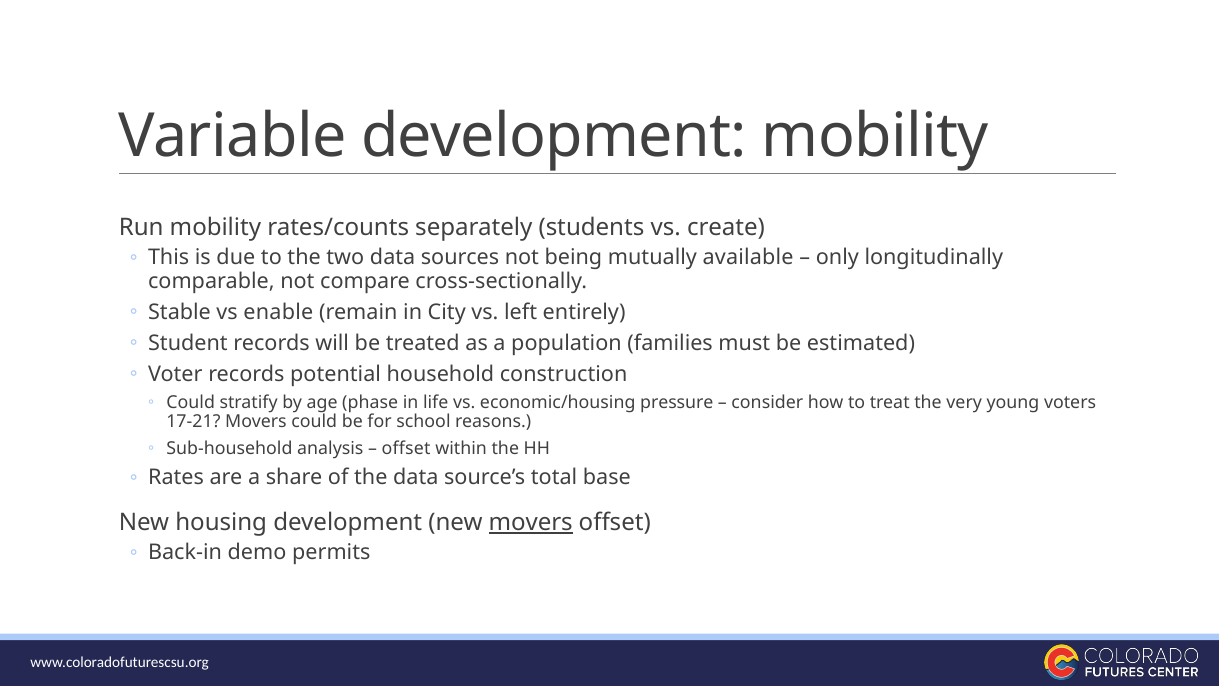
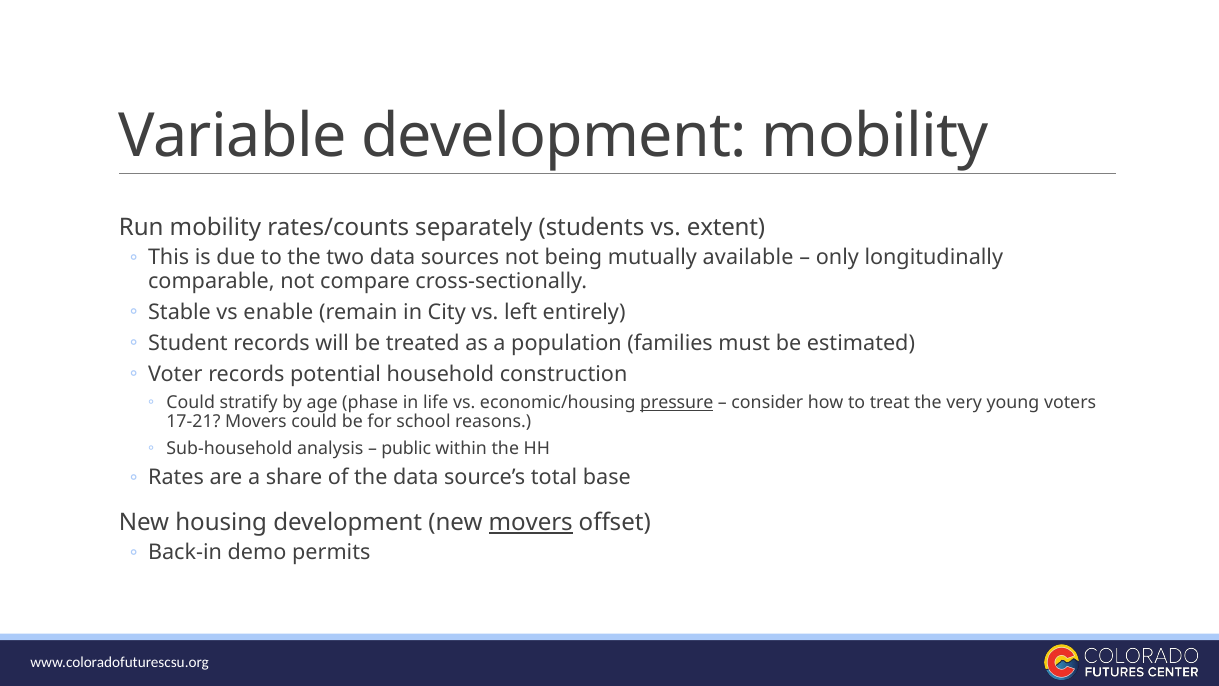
create: create -> extent
pressure underline: none -> present
offset at (406, 449): offset -> public
